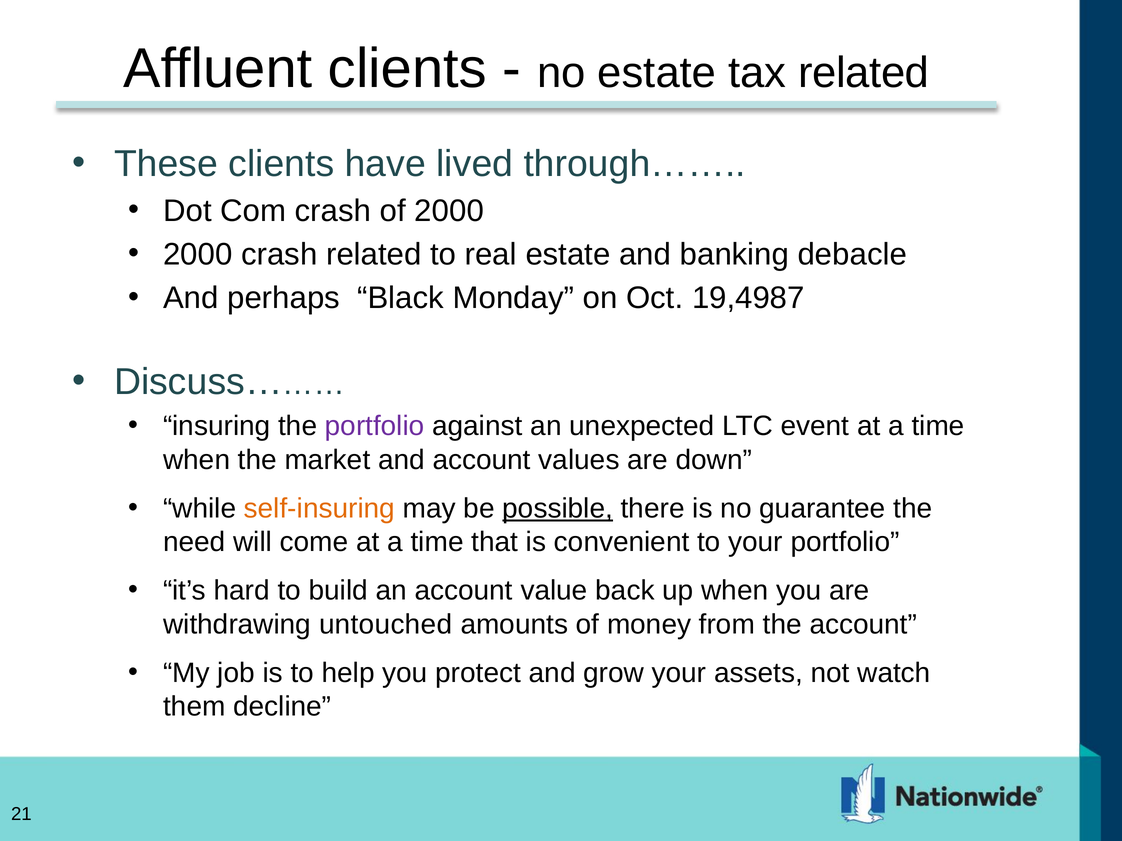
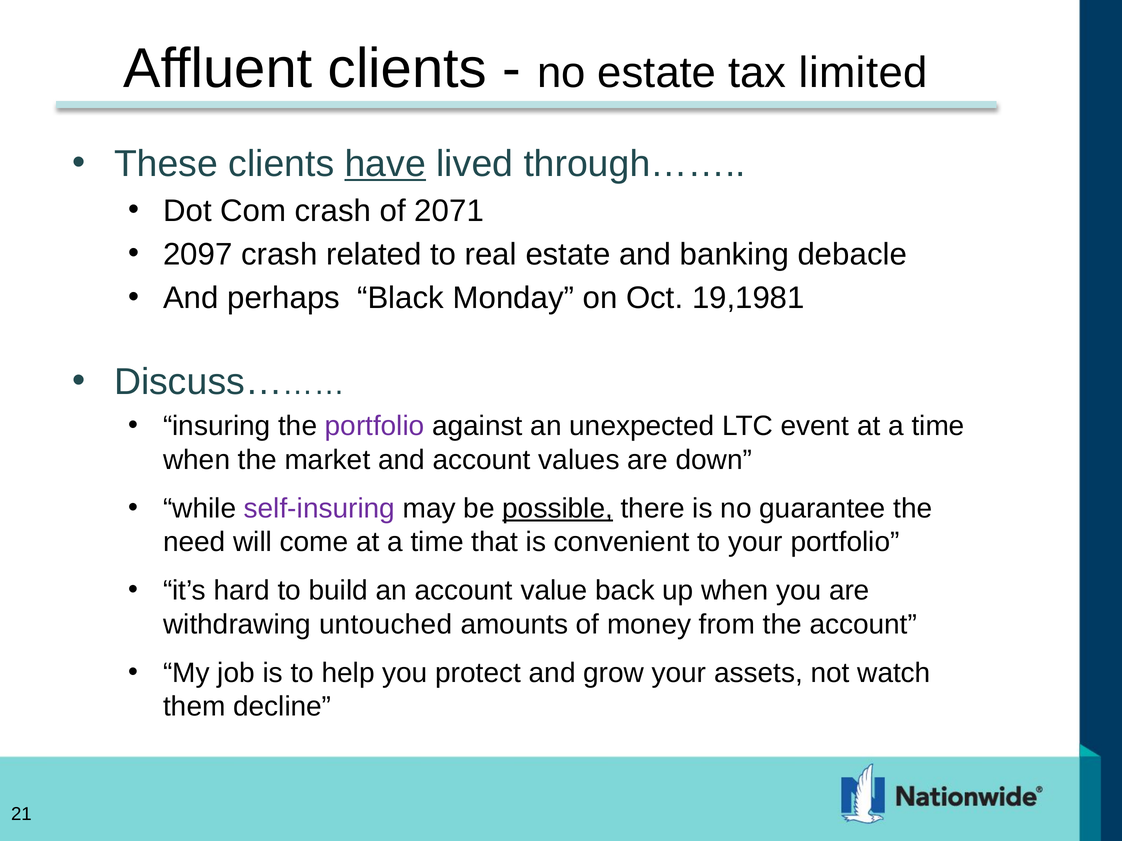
tax related: related -> limited
have underline: none -> present
of 2000: 2000 -> 2071
2000 at (198, 255): 2000 -> 2097
19,4987: 19,4987 -> 19,1981
self-insuring colour: orange -> purple
